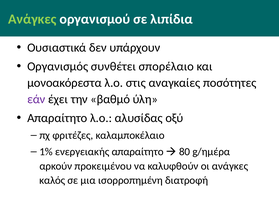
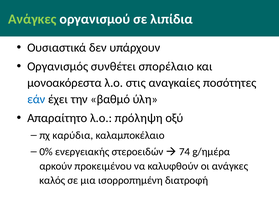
εάν colour: purple -> blue
αλυσίδας: αλυσίδας -> πρόληψη
φριτέζες: φριτέζες -> καρύδια
1%: 1% -> 0%
ενεργειακής απαραίτητο: απαραίτητο -> στεροειδών
80: 80 -> 74
